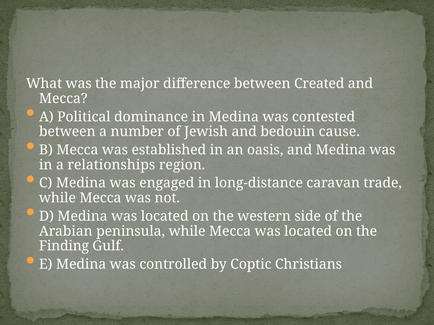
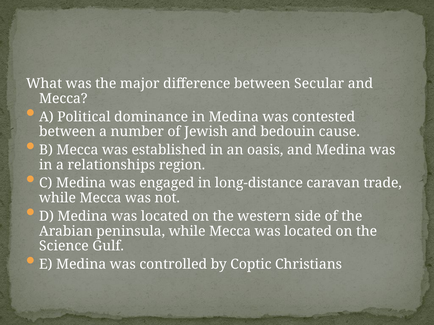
Created: Created -> Secular
Finding: Finding -> Science
